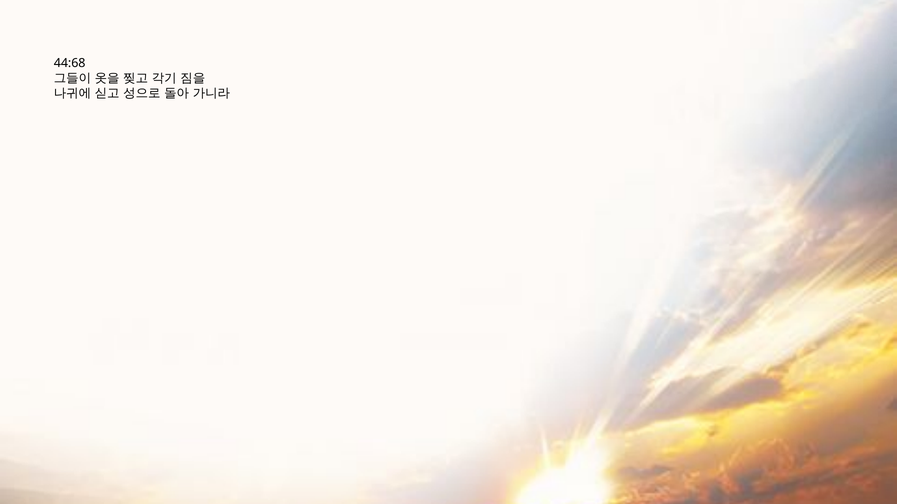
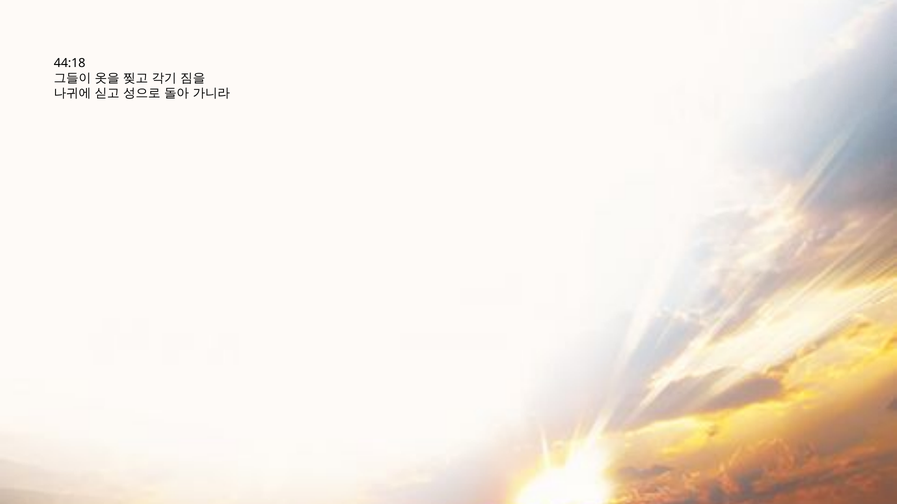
44:68: 44:68 -> 44:18
